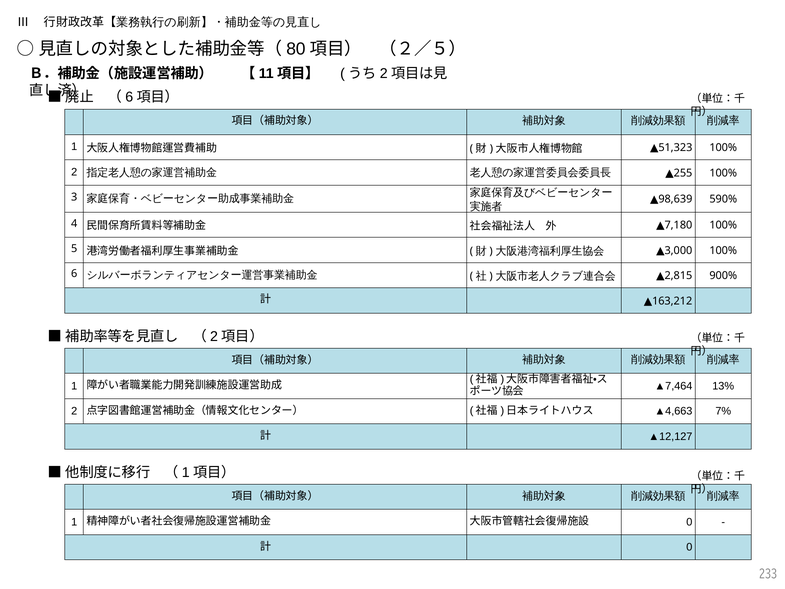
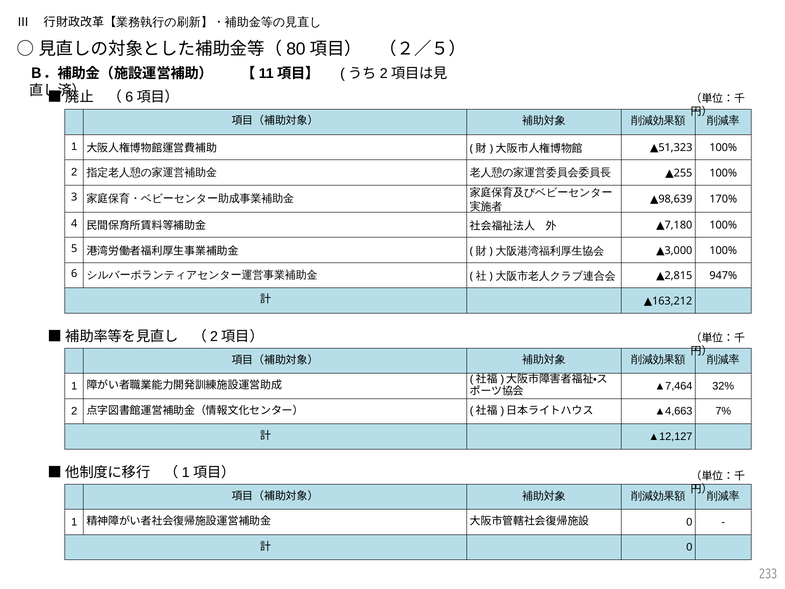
590%: 590% -> 170%
900%: 900% -> 947%
13%: 13% -> 32%
